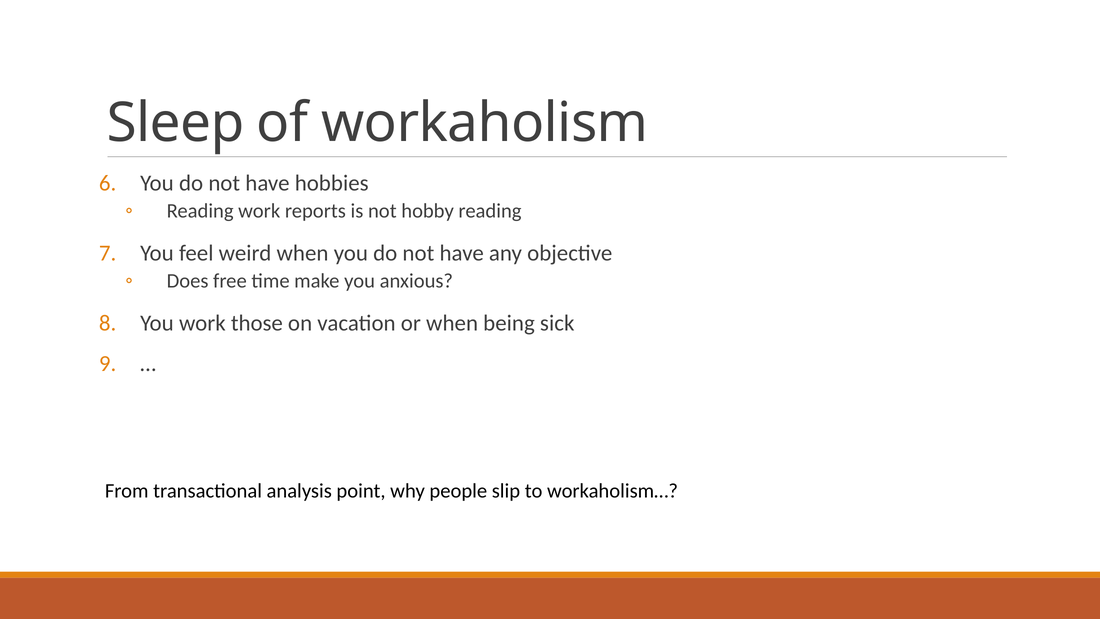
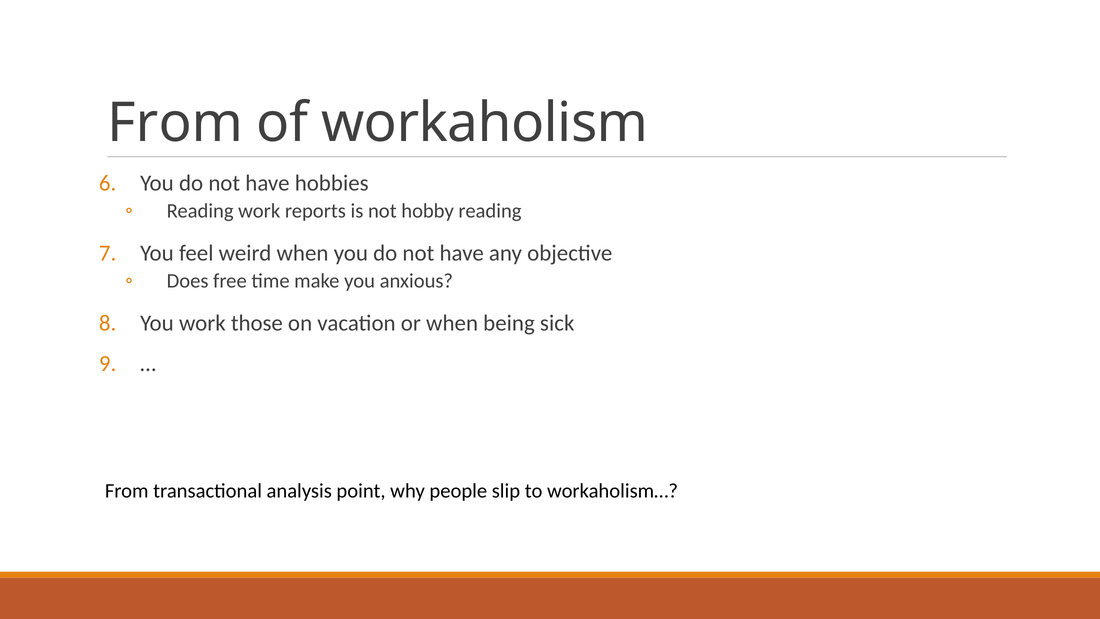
Sleep at (176, 123): Sleep -> From
